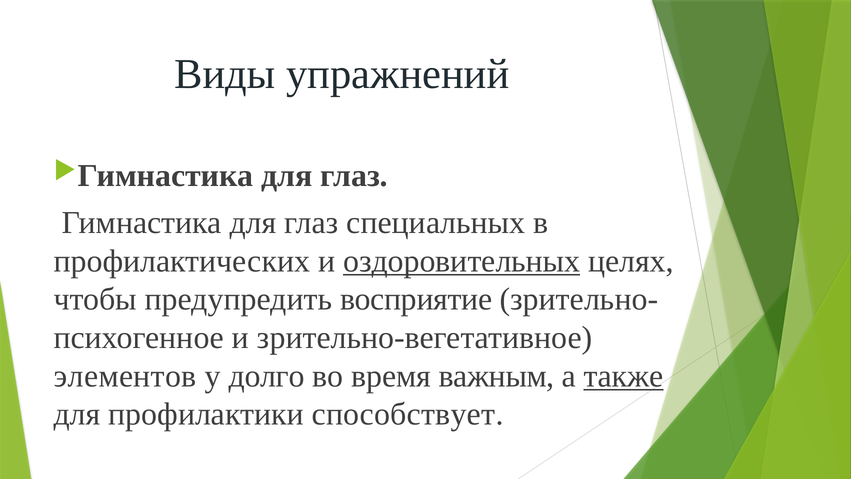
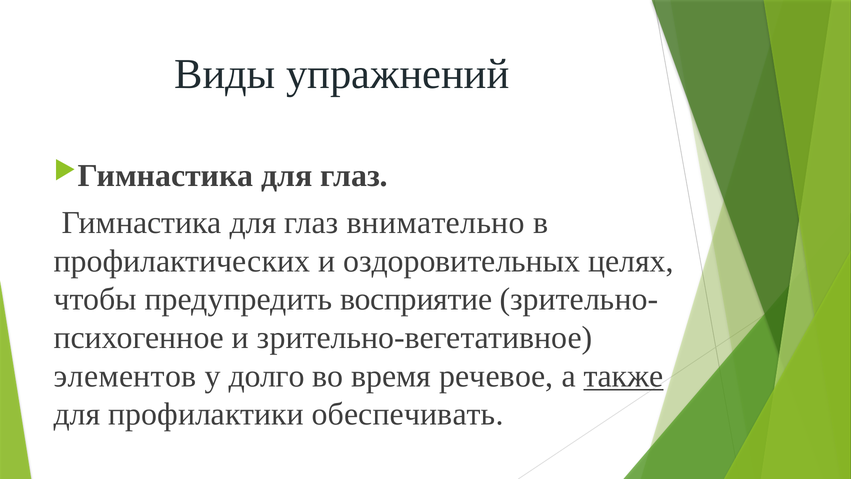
специальных: специальных -> внимательно
оздоровительных underline: present -> none
важным: важным -> речевое
способствует: способствует -> обеспечивать
